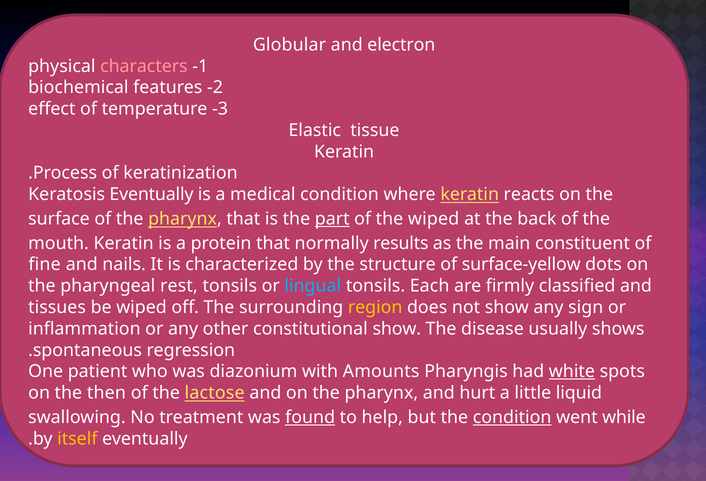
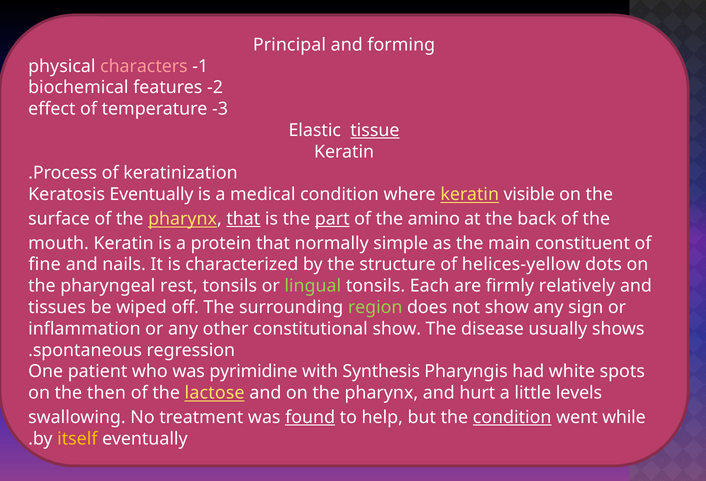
Globular: Globular -> Principal
electron: electron -> forming
tissue underline: none -> present
reacts: reacts -> visible
that at (243, 219) underline: none -> present
the wiped: wiped -> amino
results: results -> simple
surface-yellow: surface-yellow -> helices-yellow
lingual colour: light blue -> light green
classified: classified -> relatively
region colour: yellow -> light green
diazonium: diazonium -> pyrimidine
Amounts: Amounts -> Synthesis
white underline: present -> none
liquid: liquid -> levels
